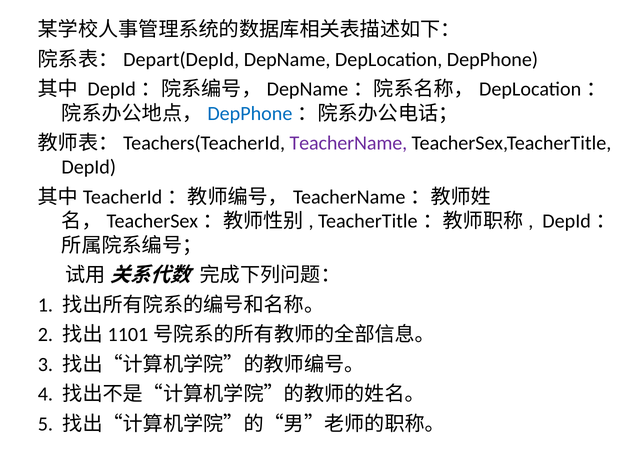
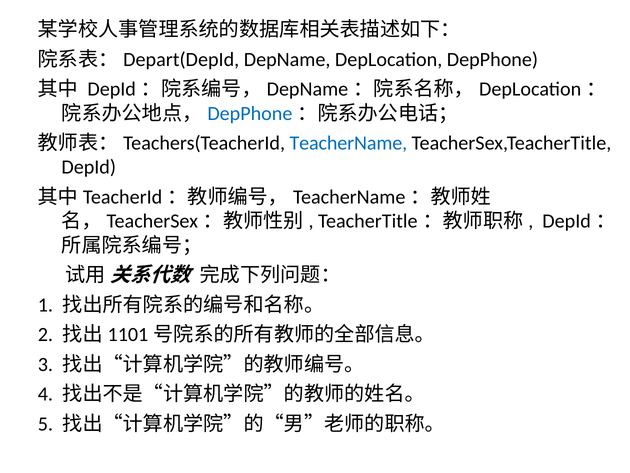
TeacherName colour: purple -> blue
